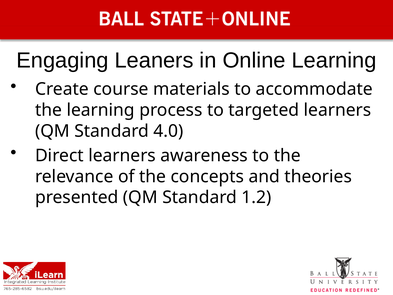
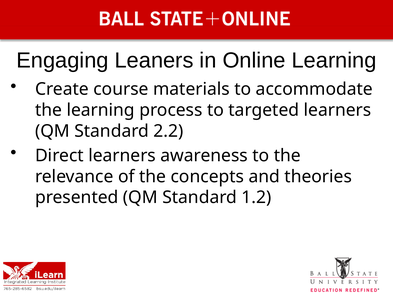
4.0: 4.0 -> 2.2
